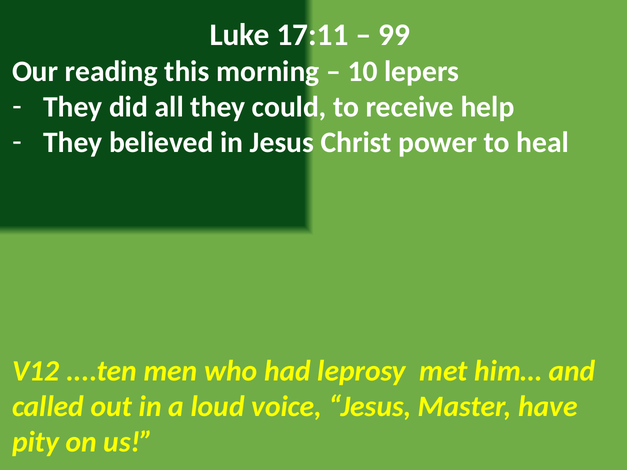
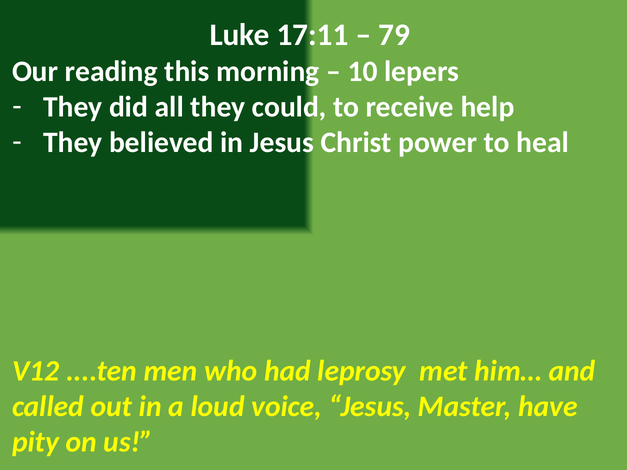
99: 99 -> 79
